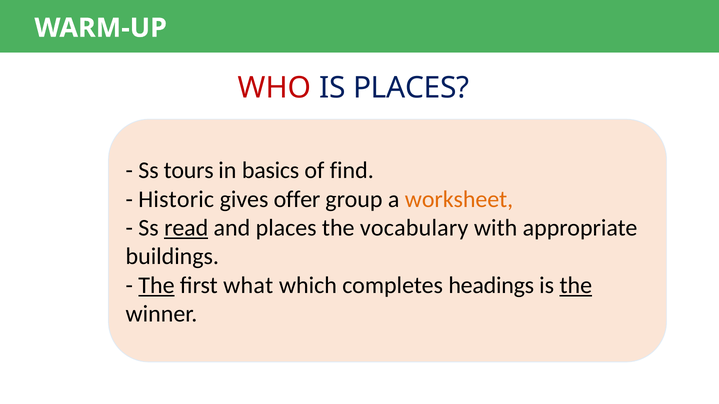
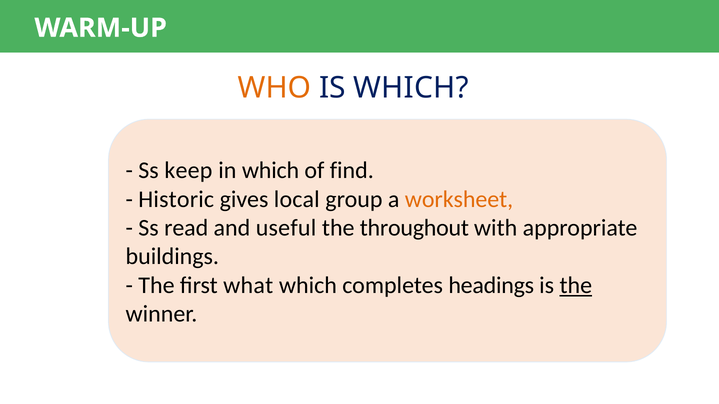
WHO colour: red -> orange
IS PLACES: PLACES -> WHICH
tours: tours -> keep
in basics: basics -> which
offer: offer -> local
read underline: present -> none
and places: places -> useful
vocabulary: vocabulary -> throughout
The at (156, 286) underline: present -> none
